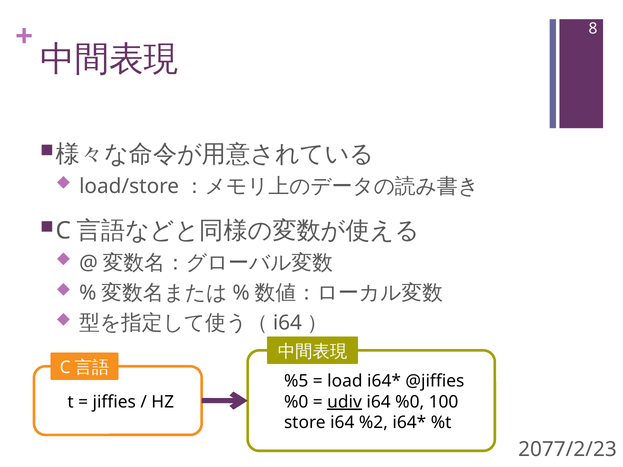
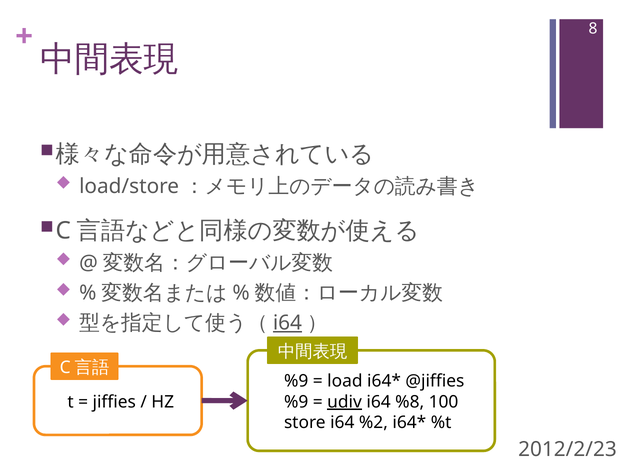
i64 at (287, 323) underline: none -> present
%5 at (296, 381): %5 -> %9
%0 at (296, 402): %0 -> %9
i64 %0: %0 -> %8
2077/2/23: 2077/2/23 -> 2012/2/23
